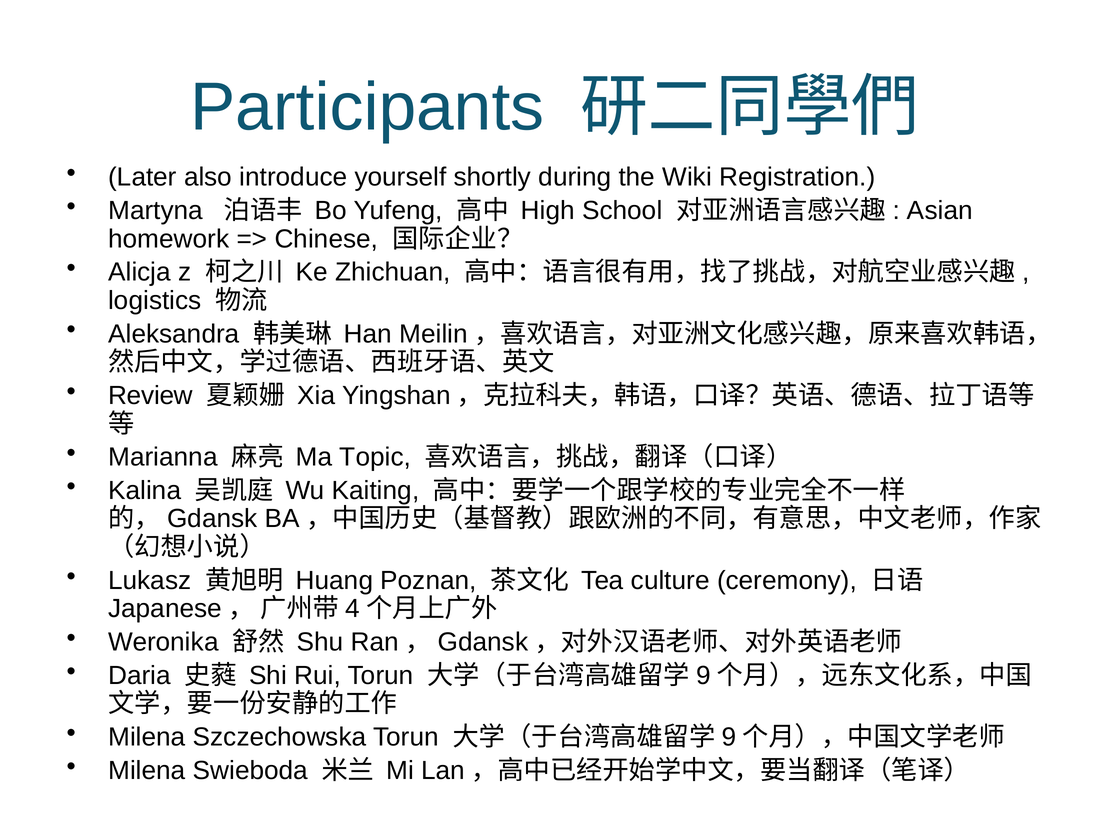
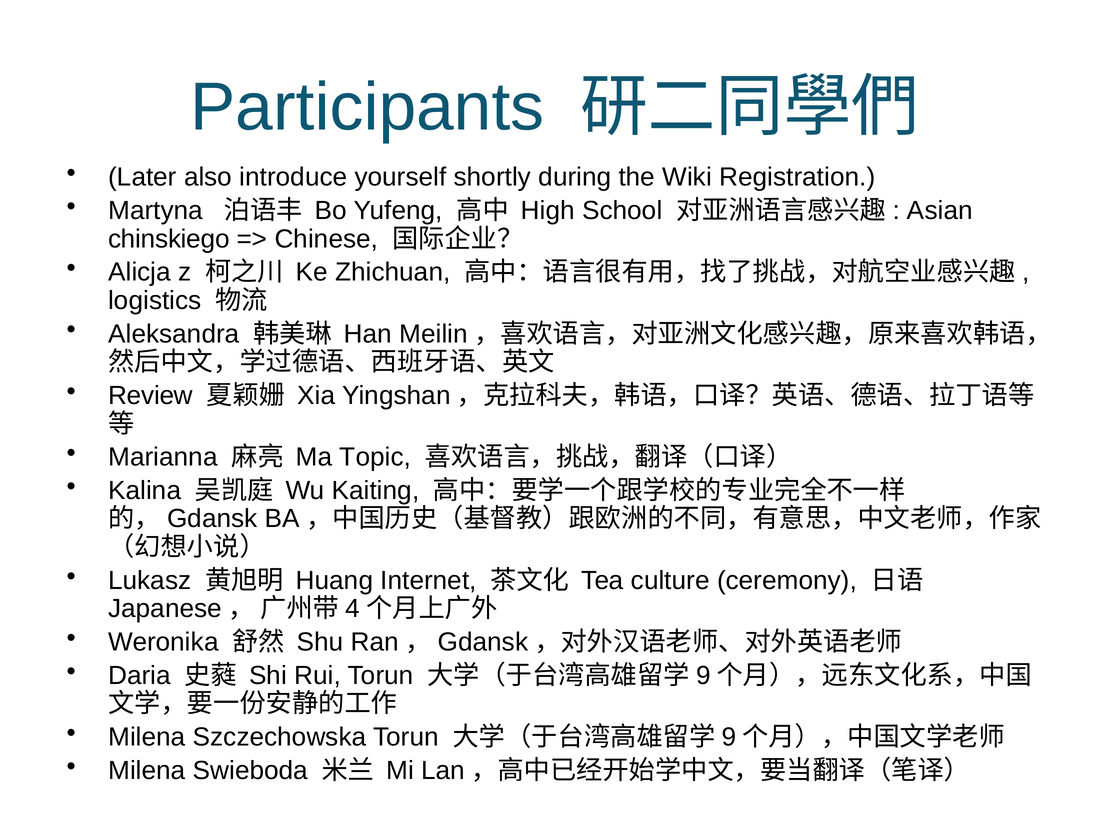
homework: homework -> chinskiego
Poznan: Poznan -> Internet
